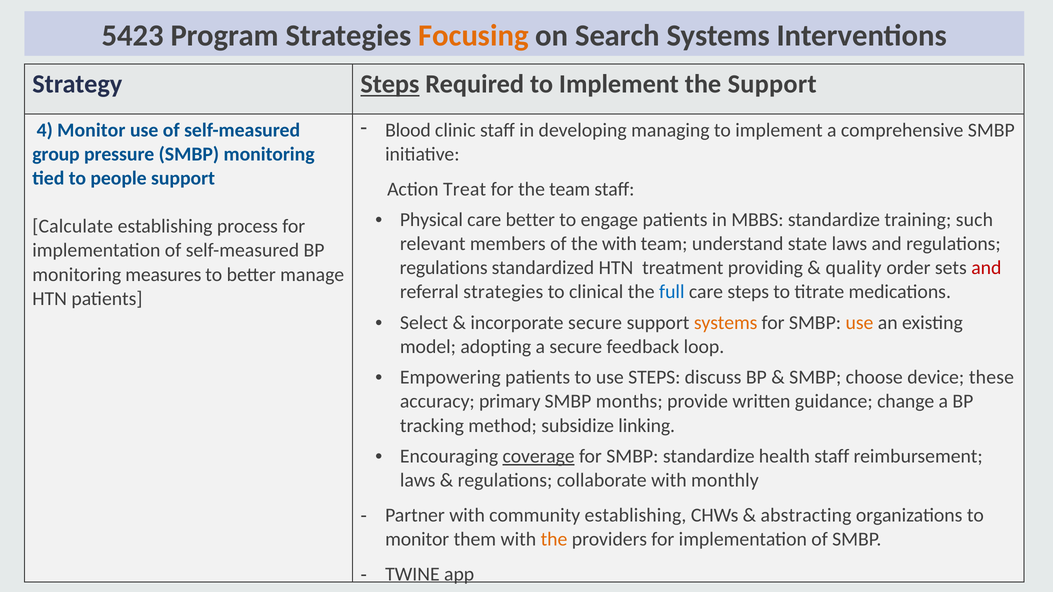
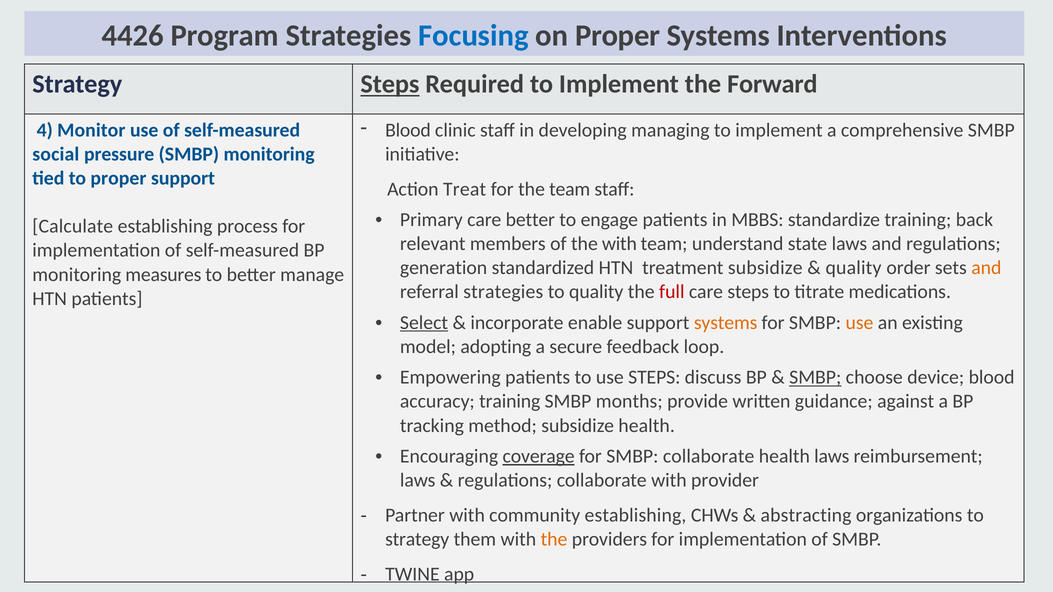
5423: 5423 -> 4426
Focusing colour: orange -> blue
on Search: Search -> Proper
the Support: Support -> Forward
group: group -> social
to people: people -> proper
Physical: Physical -> Primary
such: such -> back
regulations at (444, 268): regulations -> generation
treatment providing: providing -> subsidize
and at (986, 268) colour: red -> orange
to clinical: clinical -> quality
full colour: blue -> red
Select underline: none -> present
incorporate secure: secure -> enable
SMBP at (815, 378) underline: none -> present
device these: these -> blood
accuracy primary: primary -> training
change: change -> against
subsidize linking: linking -> health
SMBP standardize: standardize -> collaborate
health staff: staff -> laws
monthly: monthly -> provider
monitor at (417, 540): monitor -> strategy
